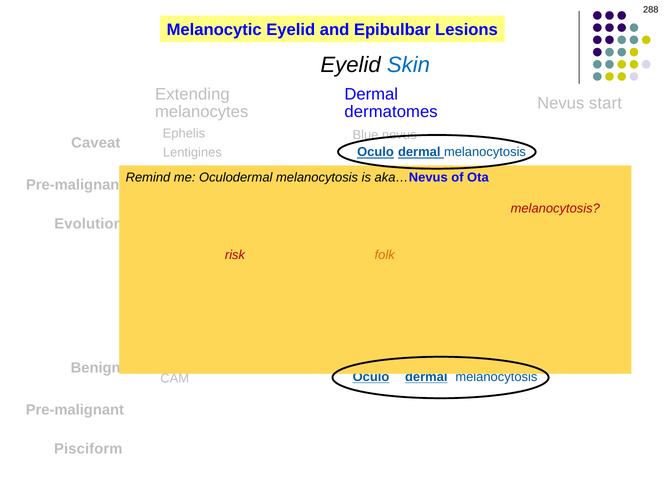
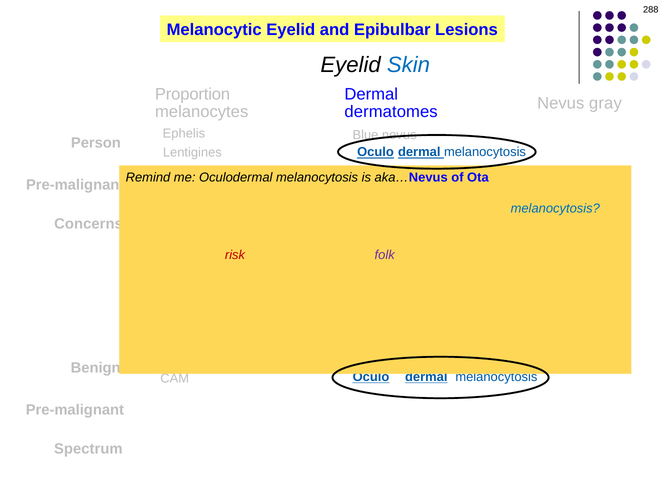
Extending: Extending -> Proportion
start: start -> gray
Caveat: Caveat -> Person
melanocytosis at (555, 208) colour: red -> blue
Evolution: Evolution -> Concerns
folk colour: orange -> purple
Pisciform: Pisciform -> Spectrum
